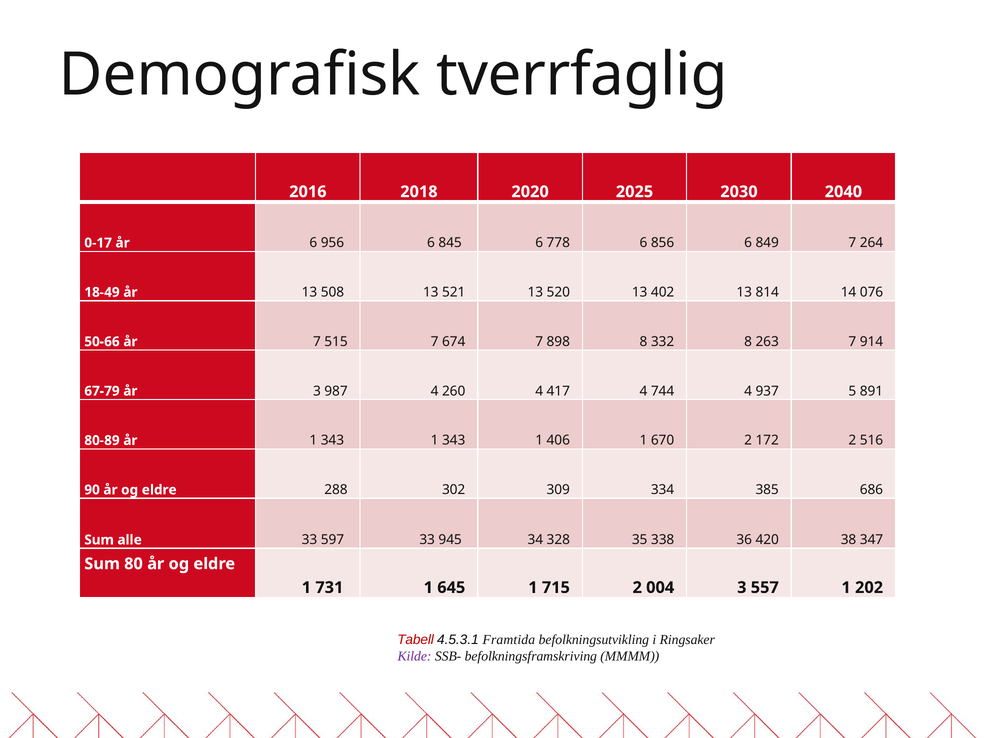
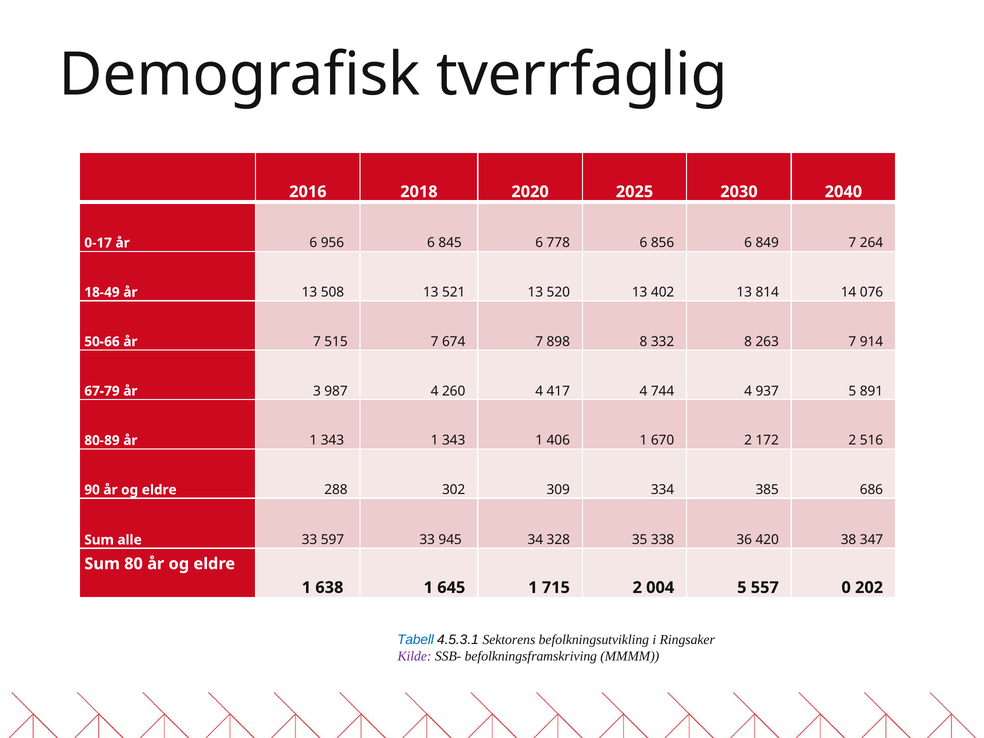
731: 731 -> 638
004 3: 3 -> 5
557 1: 1 -> 0
Tabell colour: red -> blue
Framtida: Framtida -> Sektorens
